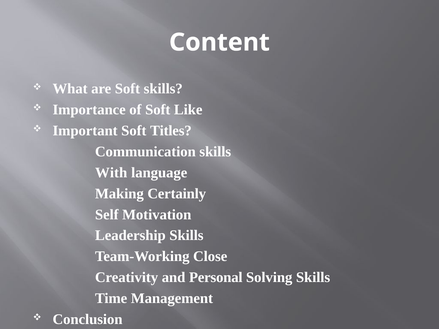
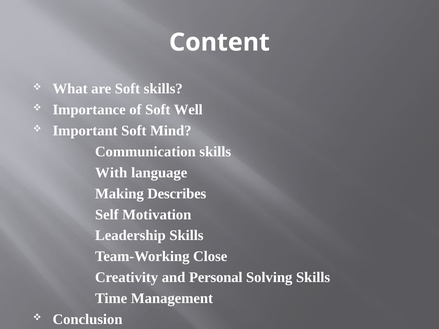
Like: Like -> Well
Titles: Titles -> Mind
Certainly: Certainly -> Describes
